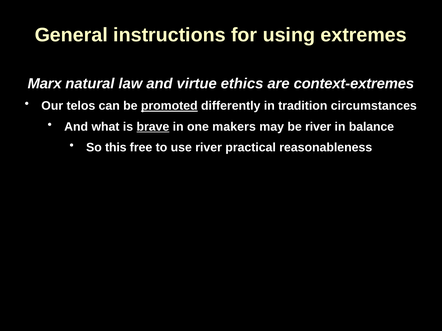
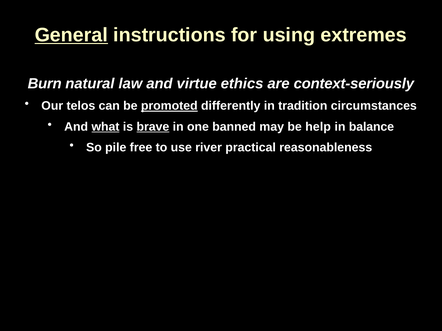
General underline: none -> present
Marx: Marx -> Burn
context-extremes: context-extremes -> context-seriously
what underline: none -> present
makers: makers -> banned
be river: river -> help
this: this -> pile
